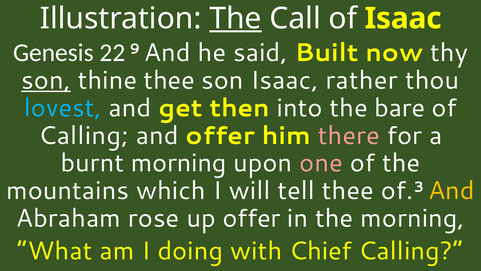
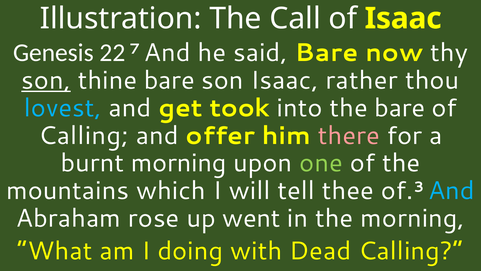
The at (235, 18) underline: present -> none
9: 9 -> 7
said Built: Built -> Bare
thine thee: thee -> bare
then: then -> took
one colour: pink -> light green
And at (451, 191) colour: yellow -> light blue
up offer: offer -> went
Chief: Chief -> Dead
